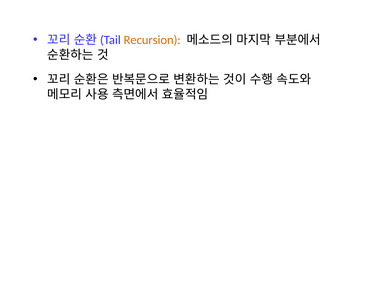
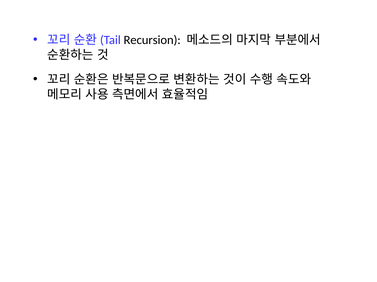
Recursion colour: orange -> black
